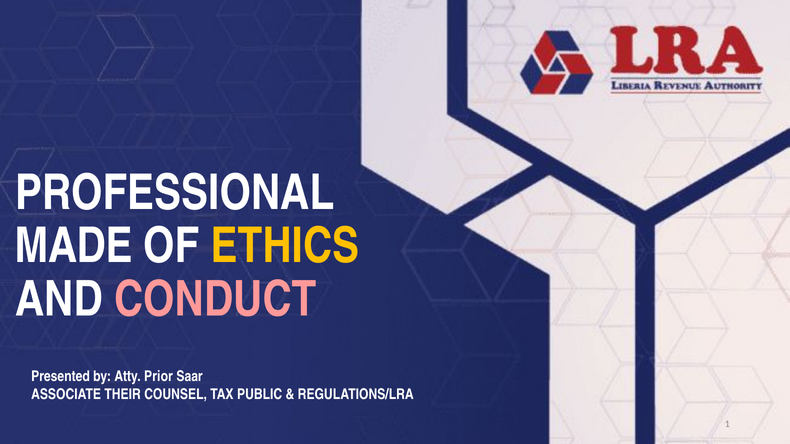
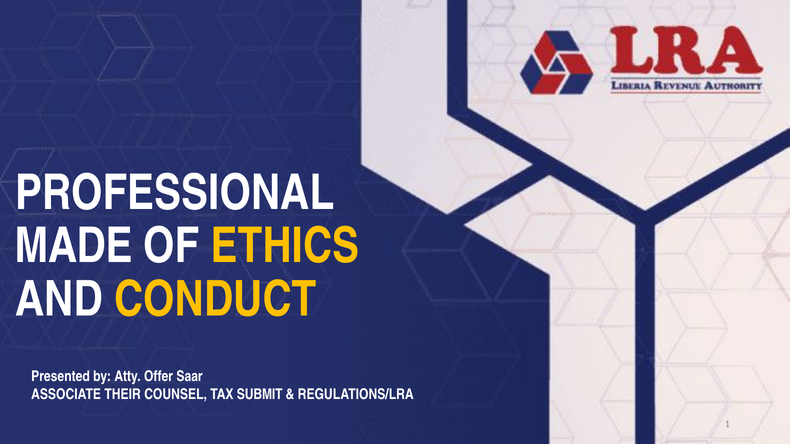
CONDUCT colour: pink -> yellow
Prior: Prior -> Offer
PUBLIC: PUBLIC -> SUBMIT
